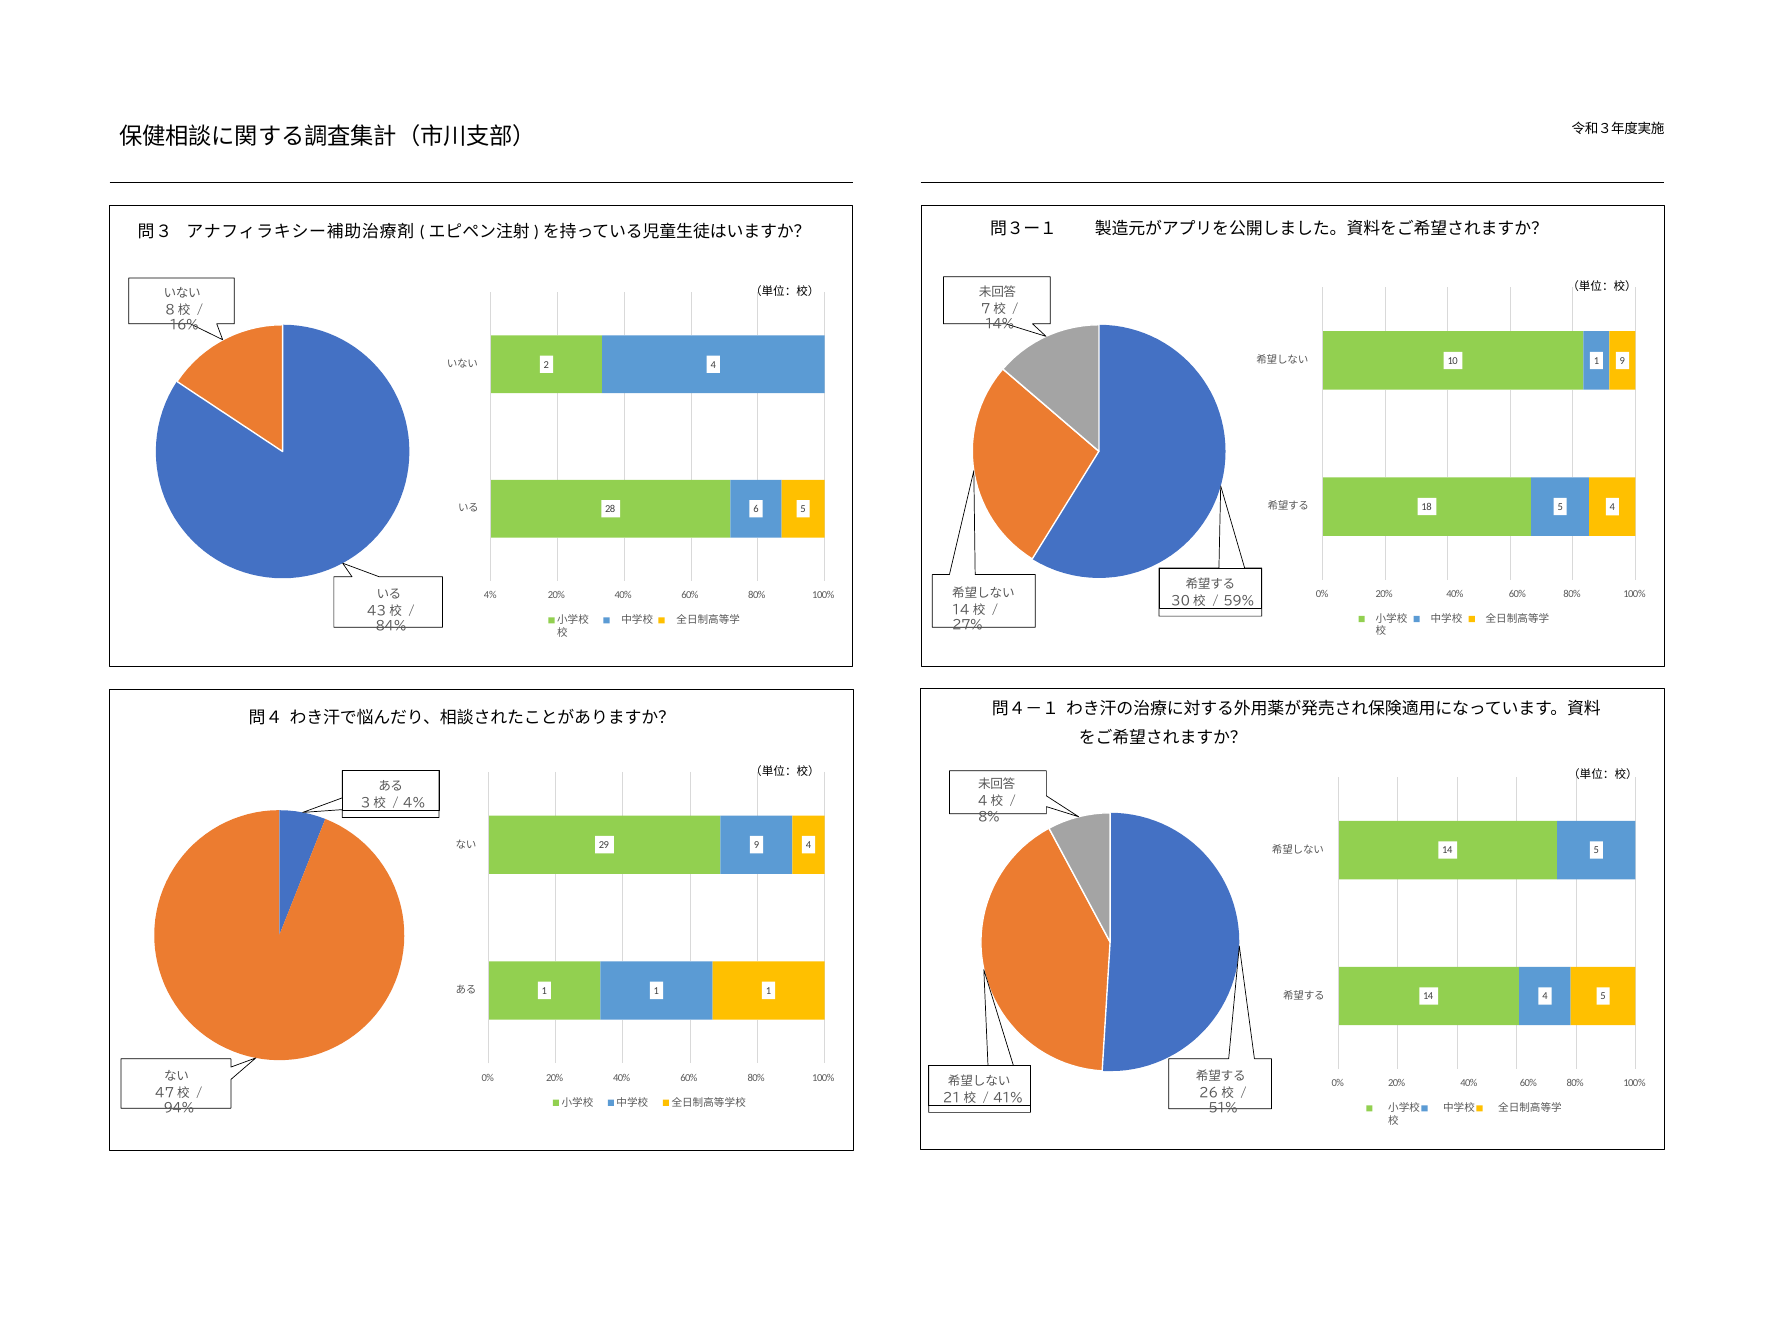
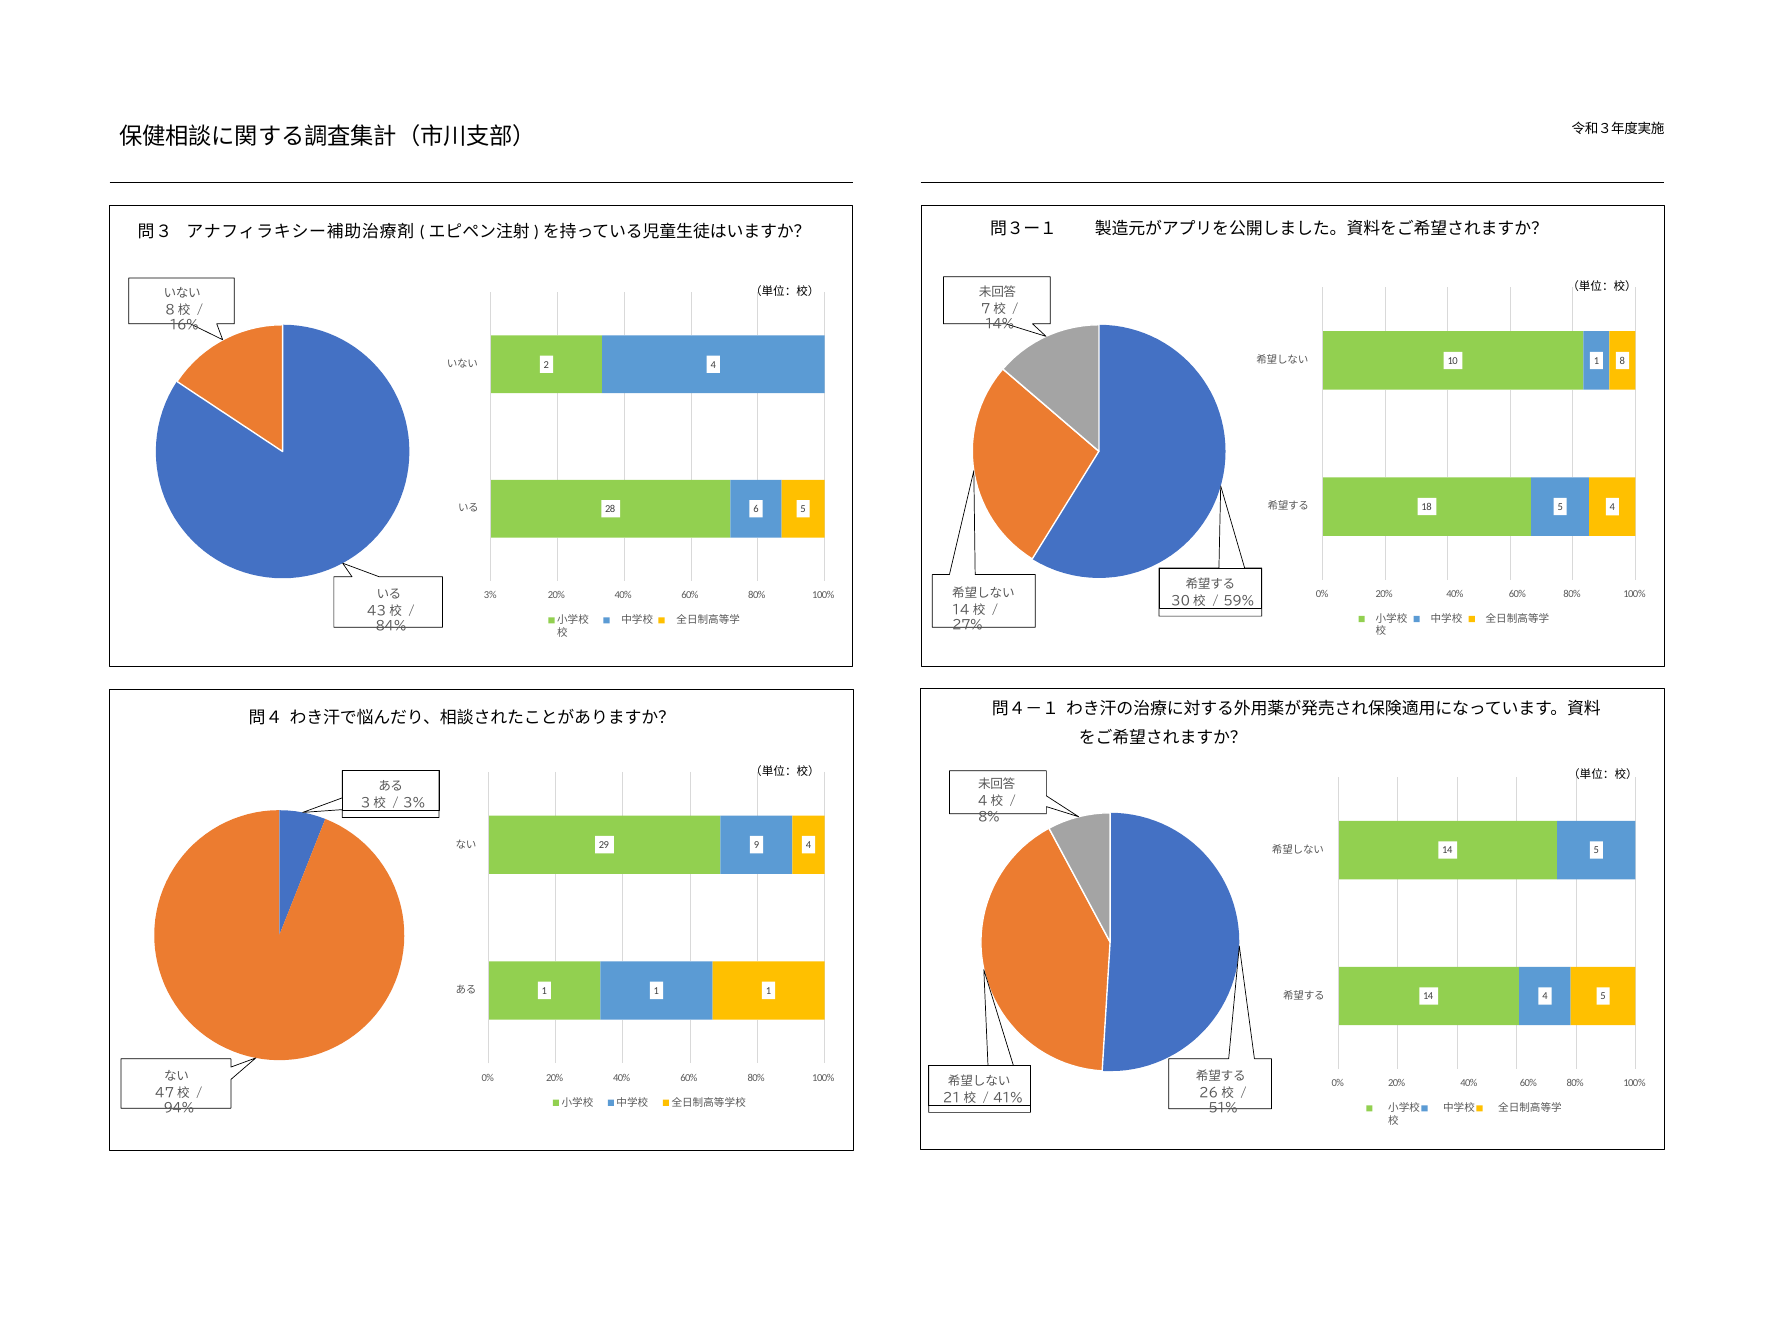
9 at (1622, 361): 9 -> 8
4% at (490, 595): 4% -> 3%
4% at (414, 803): 4% -> 3%
